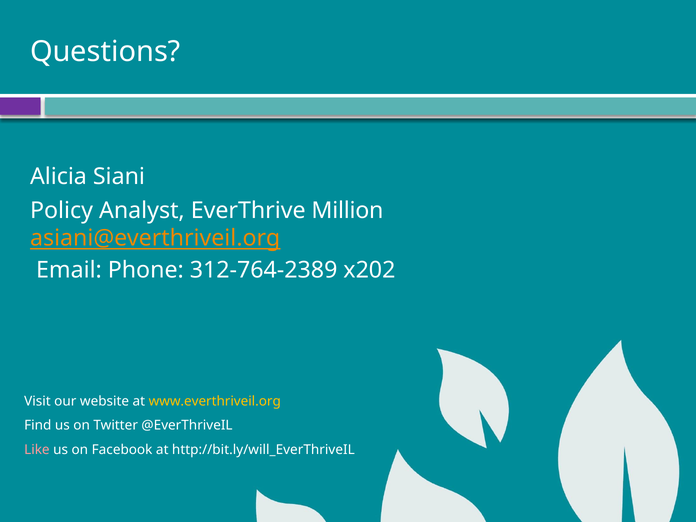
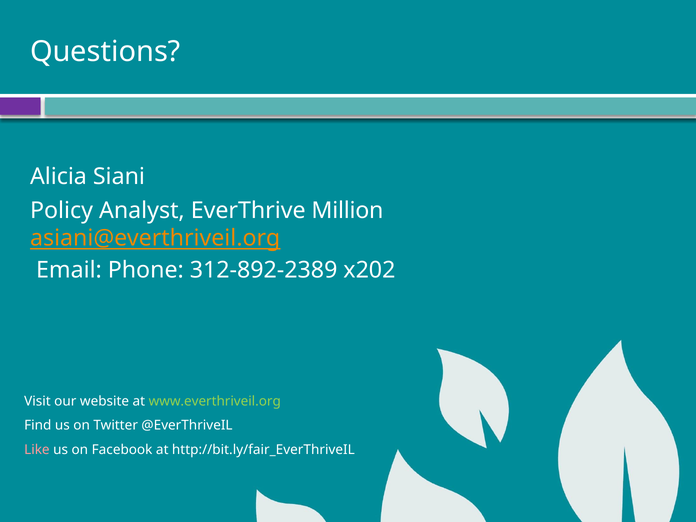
312-764-2389: 312-764-2389 -> 312-892-2389
www.everthriveil.org colour: yellow -> light green
http://bit.ly/will_EverThriveIL: http://bit.ly/will_EverThriveIL -> http://bit.ly/fair_EverThriveIL
